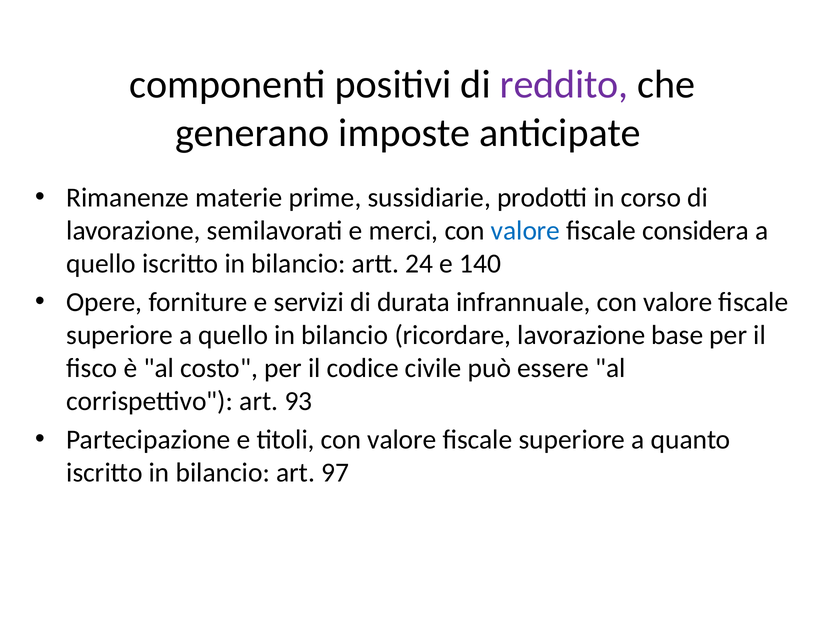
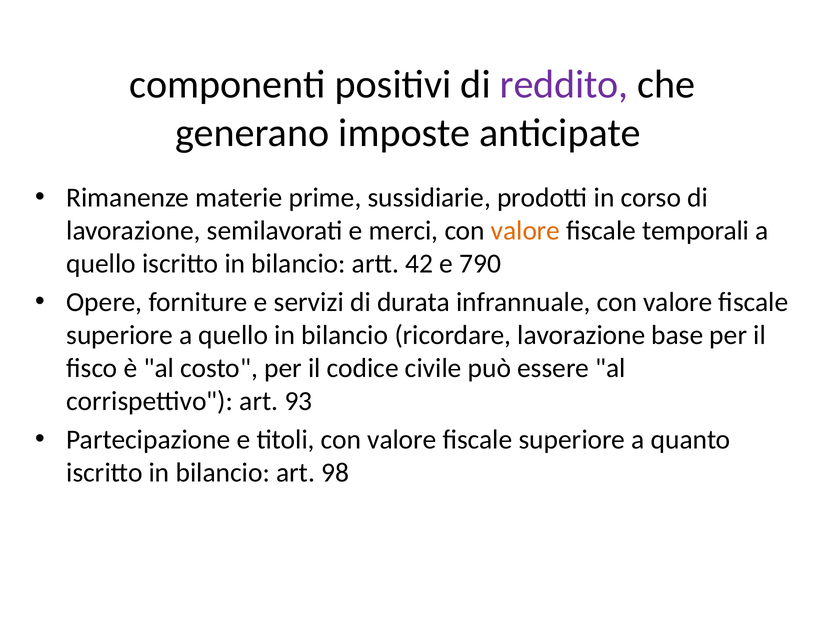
valore at (525, 230) colour: blue -> orange
considera: considera -> temporali
24: 24 -> 42
140: 140 -> 790
97: 97 -> 98
